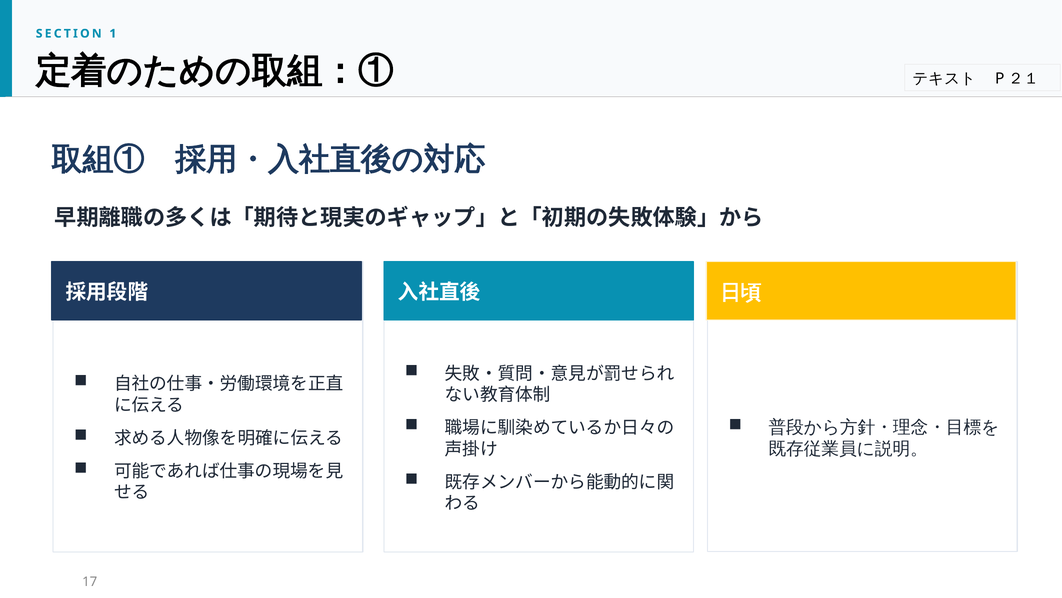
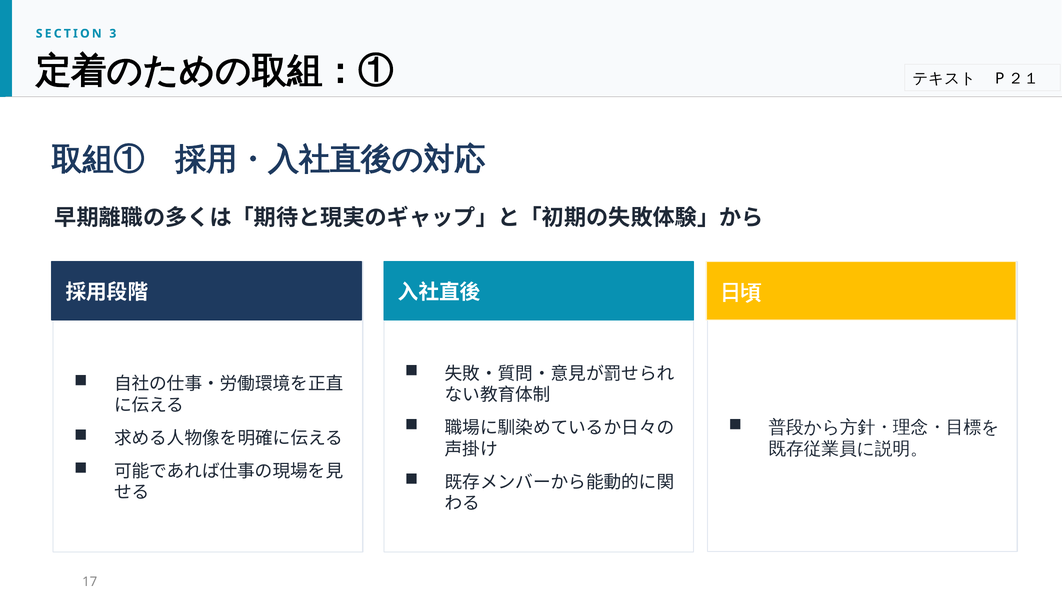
1: 1 -> 3
